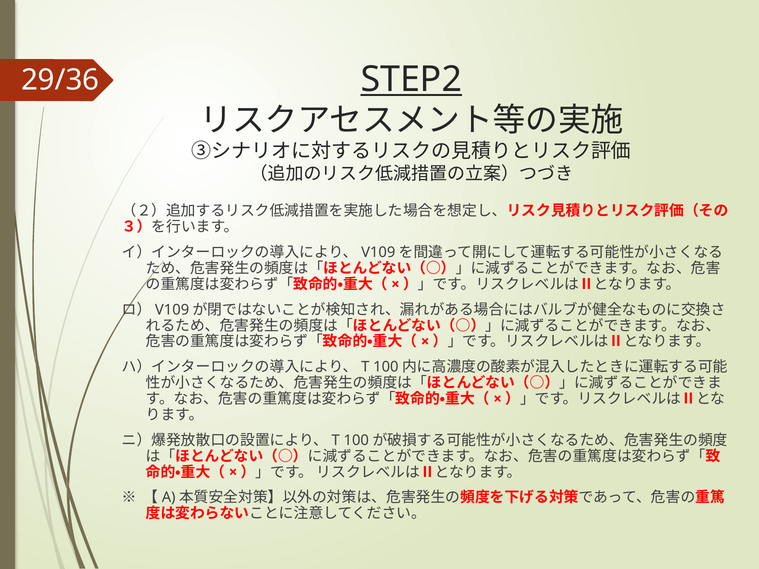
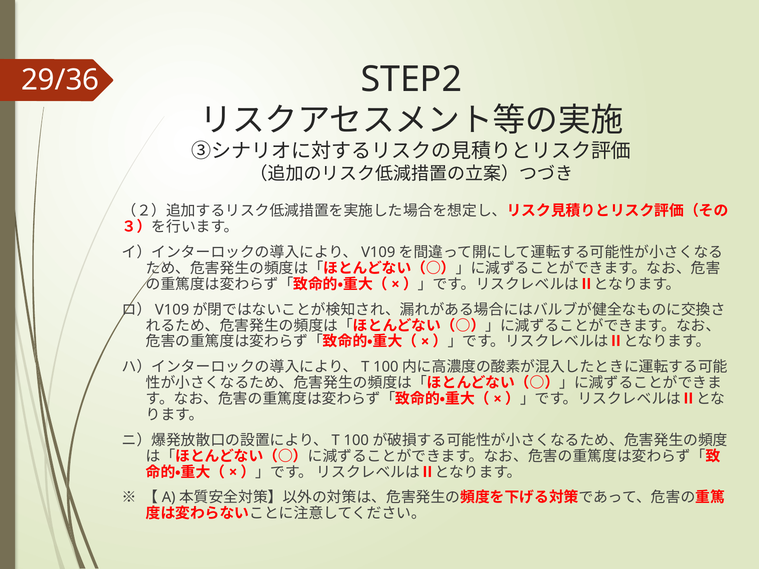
STEP2 underline: present -> none
